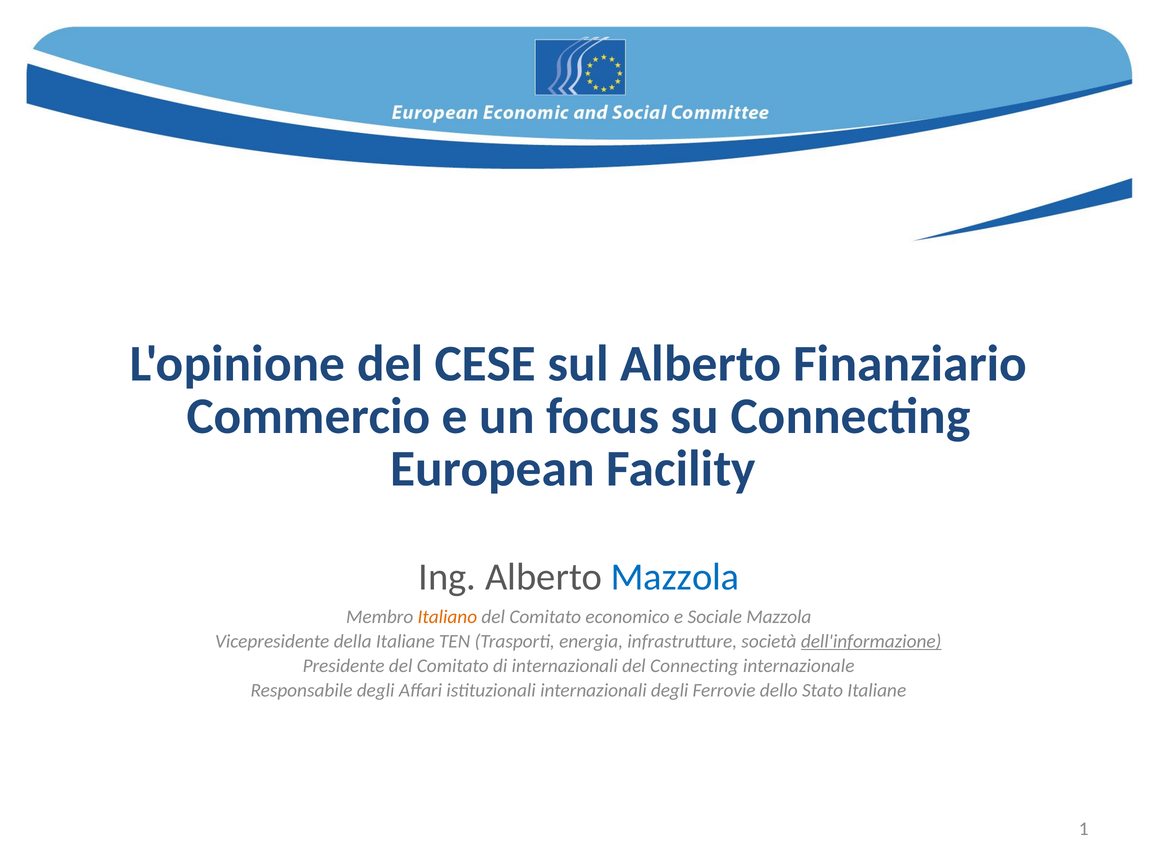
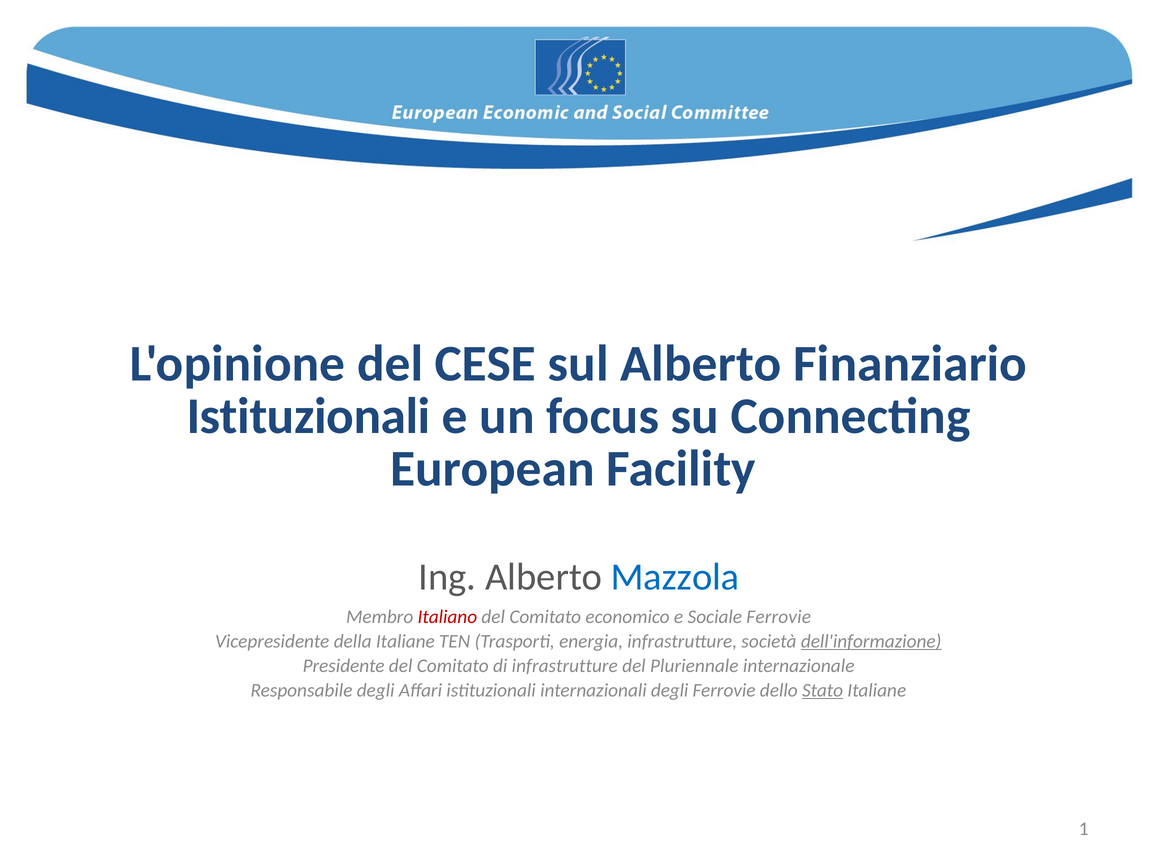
Commercio at (308, 417): Commercio -> Istituzionali
Italiano colour: orange -> red
Sociale Mazzola: Mazzola -> Ferrovie
di internazionali: internazionali -> infrastrutture
del Connecting: Connecting -> Pluriennale
Stato underline: none -> present
